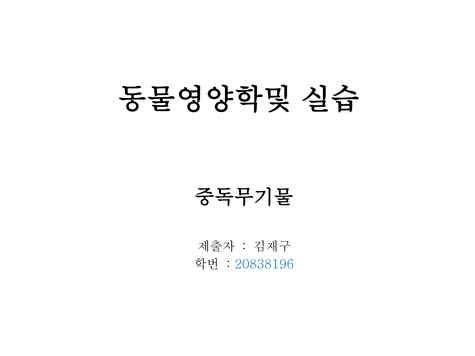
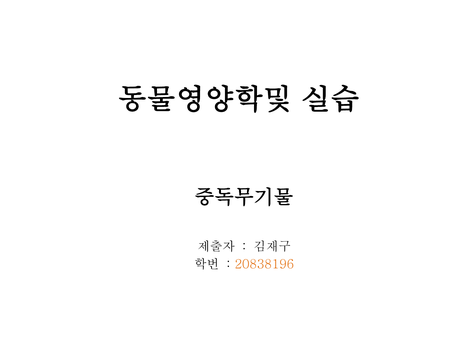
20838196 colour: blue -> orange
